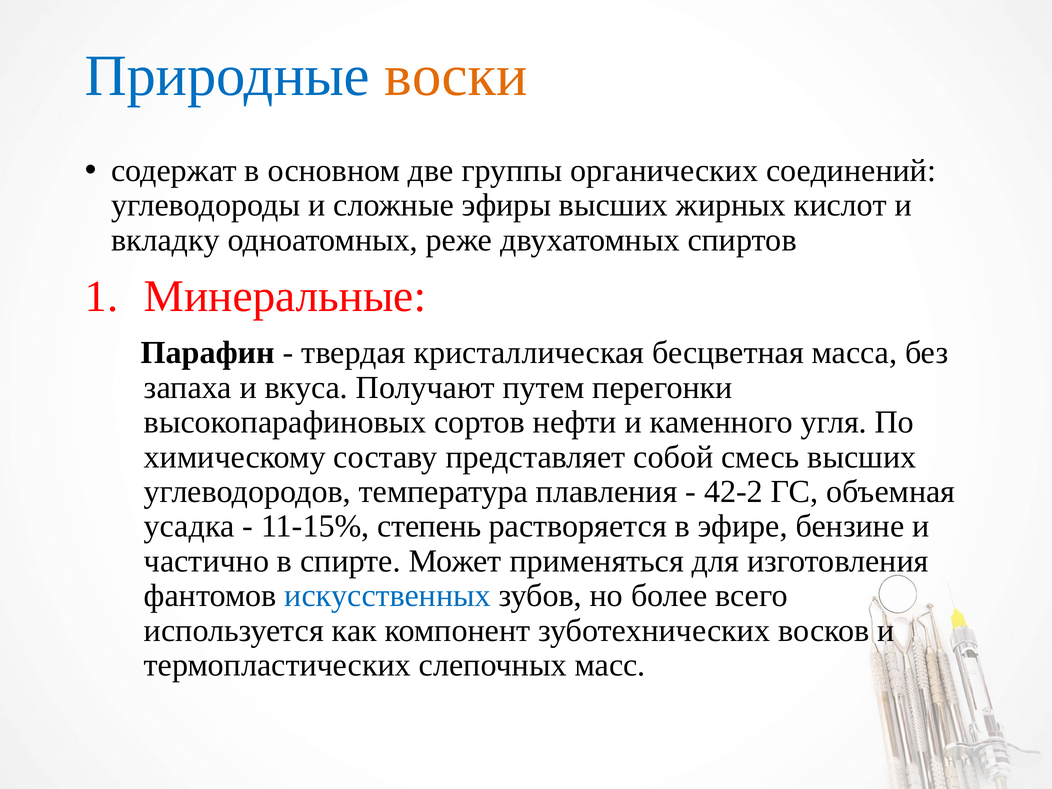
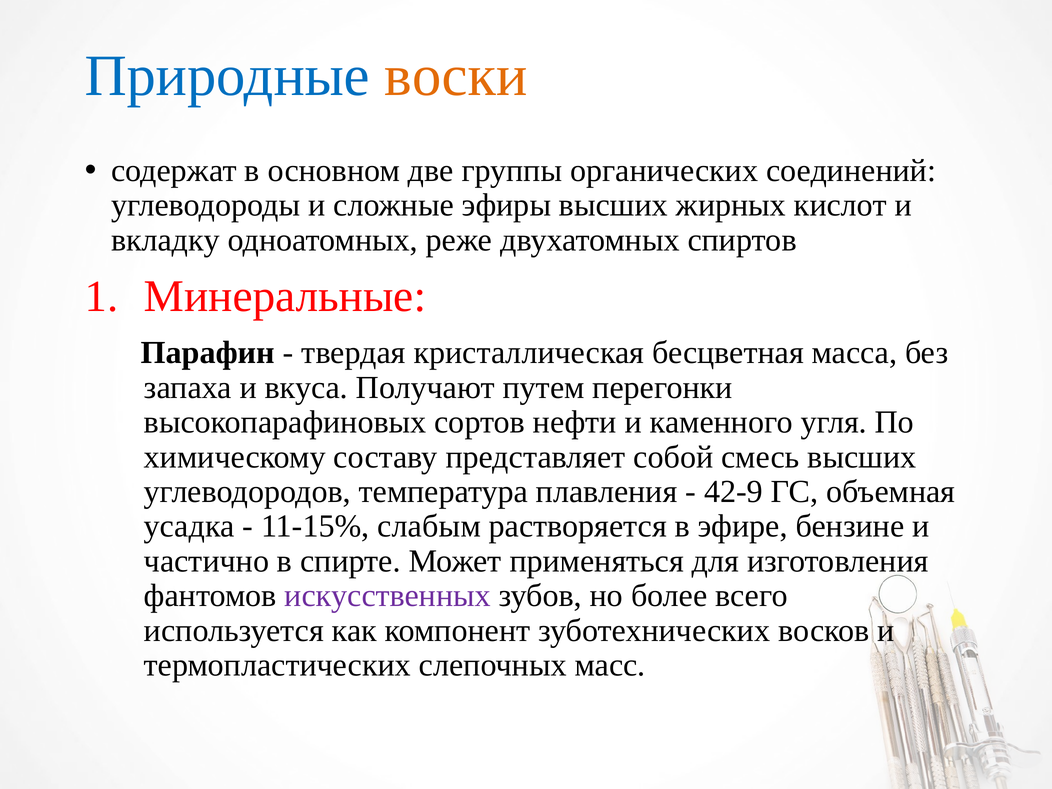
42-2: 42-2 -> 42-9
степень: степень -> слабым
искусственных colour: blue -> purple
